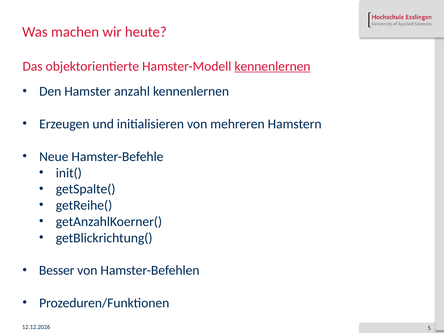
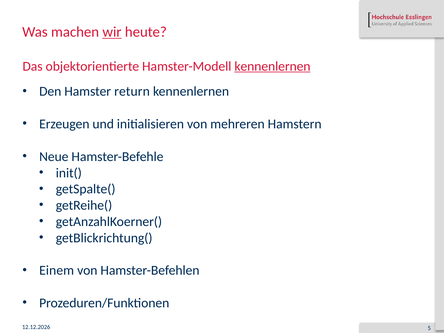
wir underline: none -> present
anzahl: anzahl -> return
Besser: Besser -> Einem
